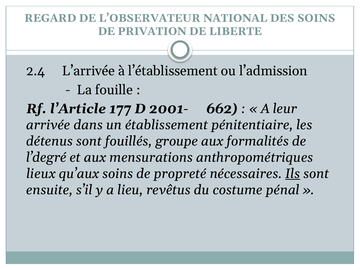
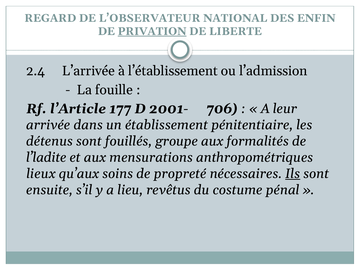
DES SOINS: SOINS -> ENFIN
PRIVATION underline: none -> present
662: 662 -> 706
l’degré: l’degré -> l’ladite
